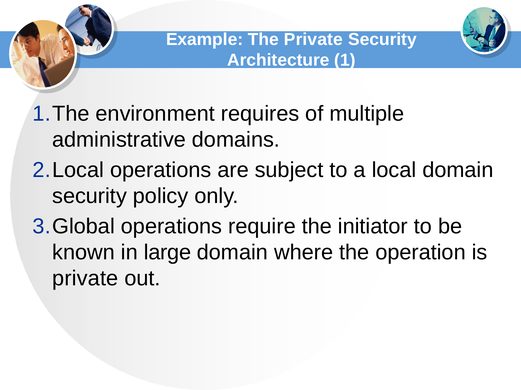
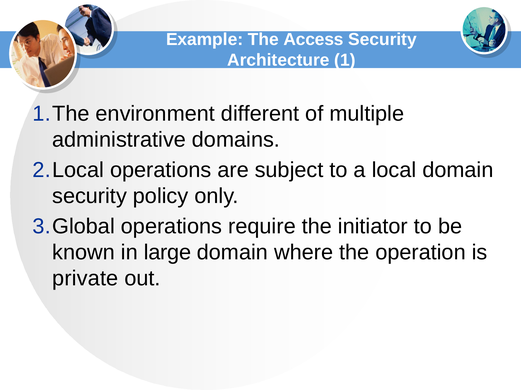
The Private: Private -> Access
requires: requires -> different
